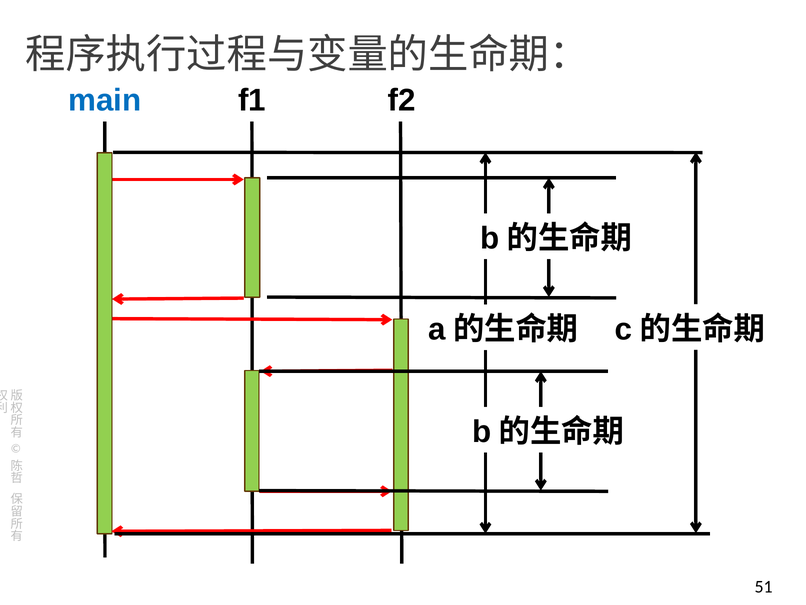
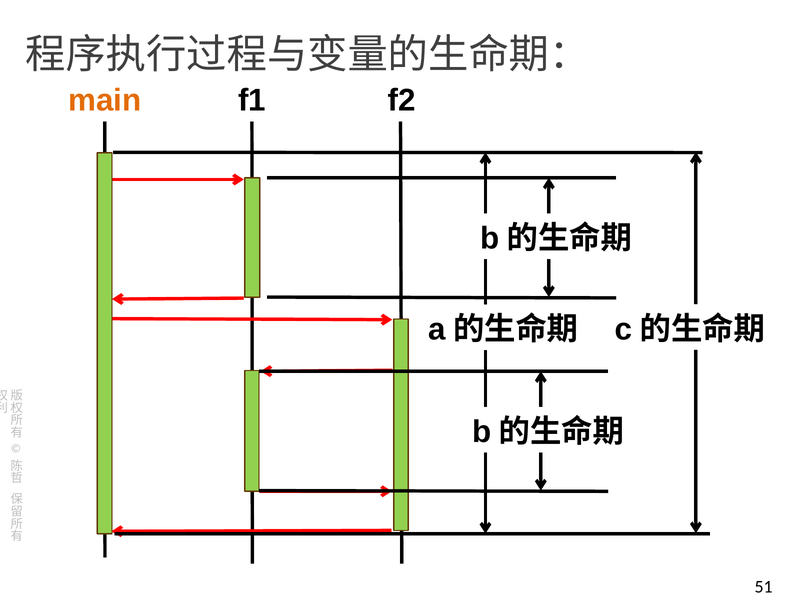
main colour: blue -> orange
